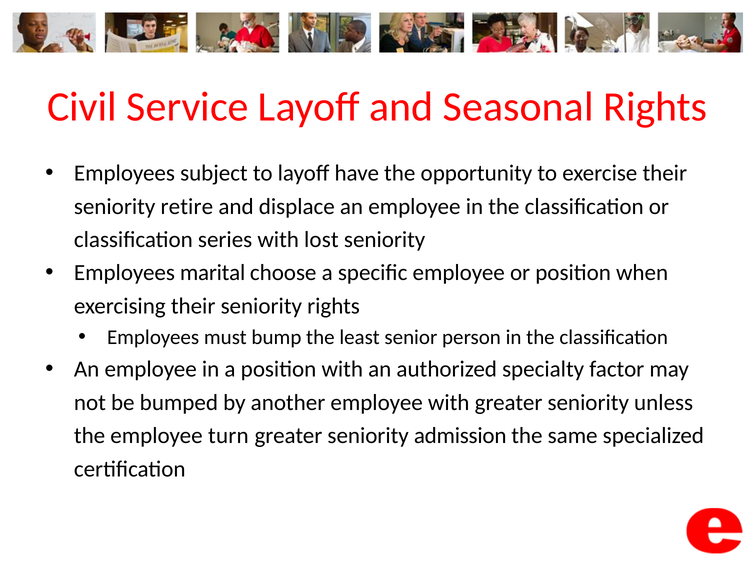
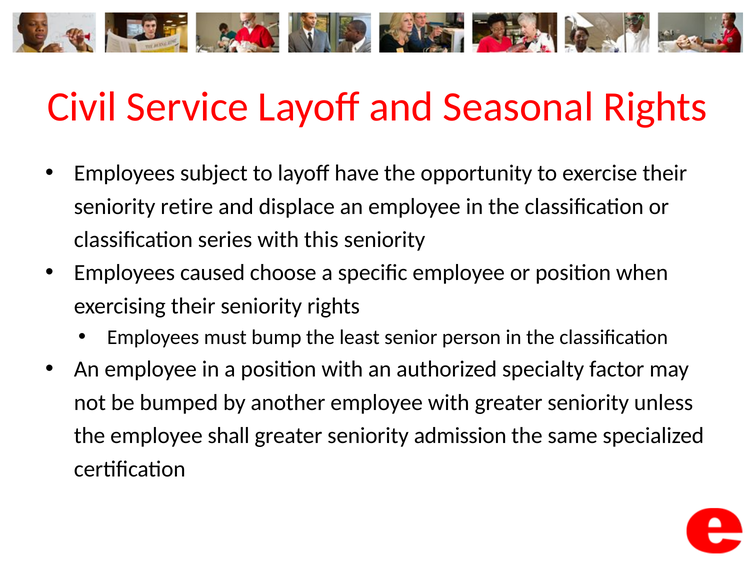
lost: lost -> this
marital: marital -> caused
turn: turn -> shall
